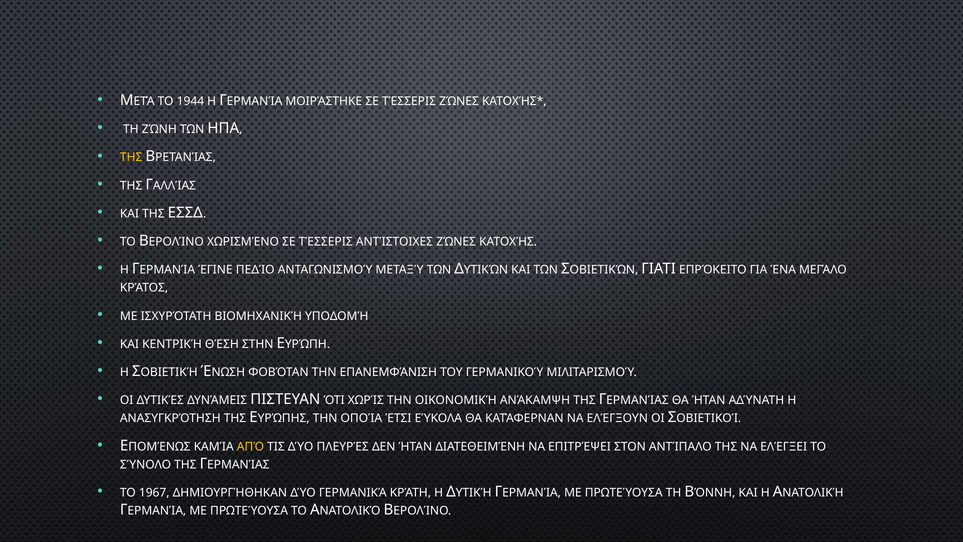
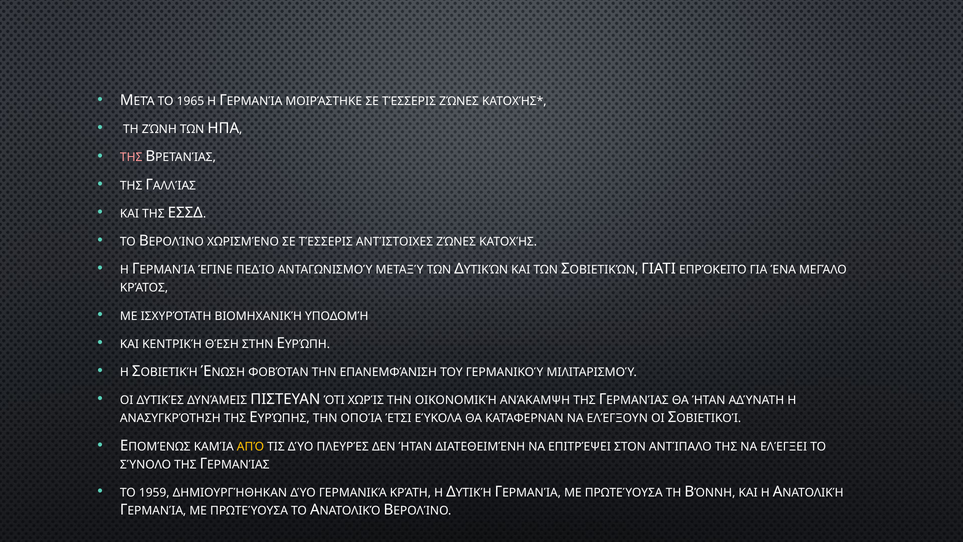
1944: 1944 -> 1965
ΤΗΣ at (131, 157) colour: yellow -> pink
1967: 1967 -> 1959
